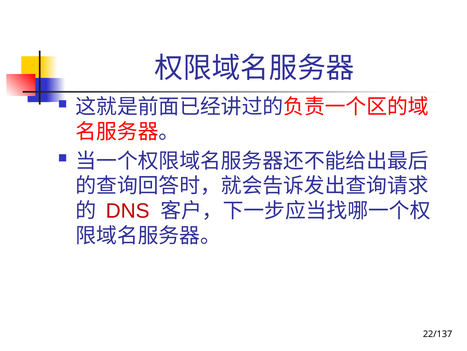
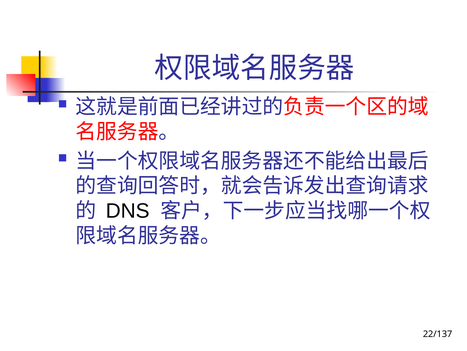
DNS colour: red -> black
